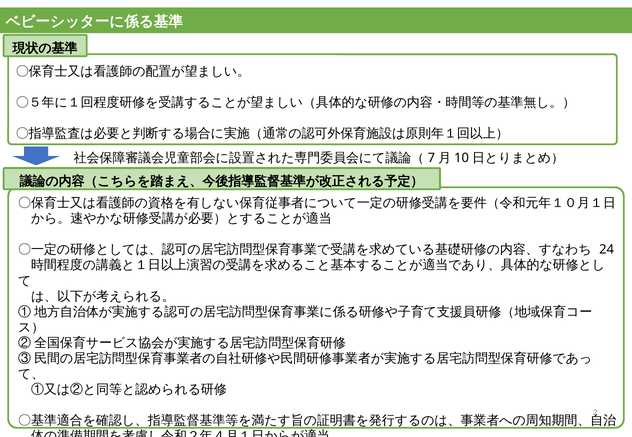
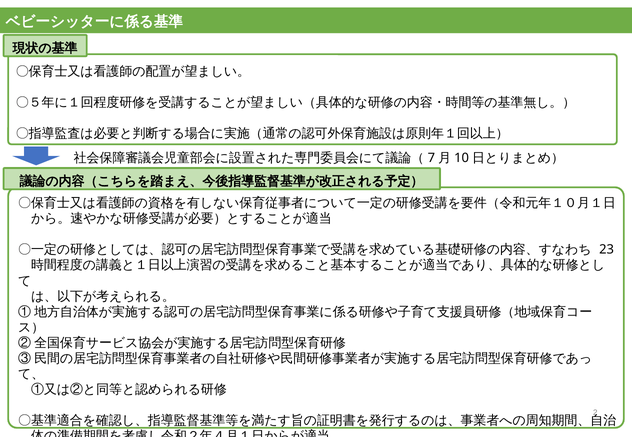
24: 24 -> 23
